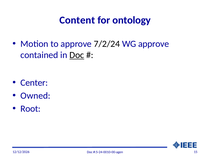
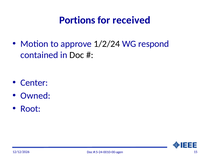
Content: Content -> Portions
ontology: ontology -> received
7/2/24: 7/2/24 -> 1/2/24
WG approve: approve -> respond
Doc at (77, 55) underline: present -> none
